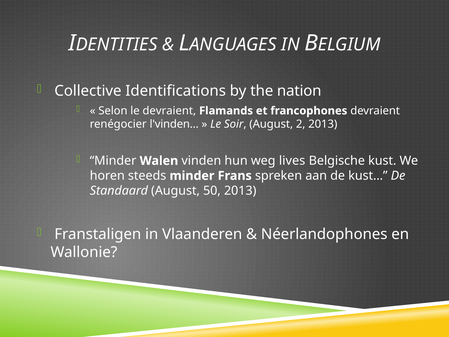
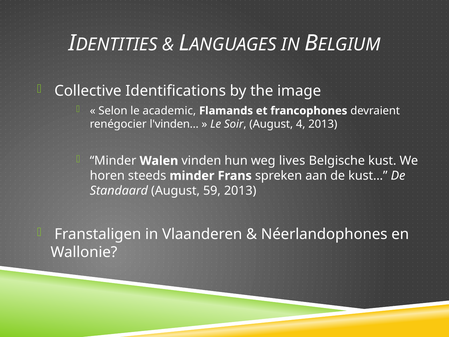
nation: nation -> image
le devraient: devraient -> academic
2: 2 -> 4
50: 50 -> 59
